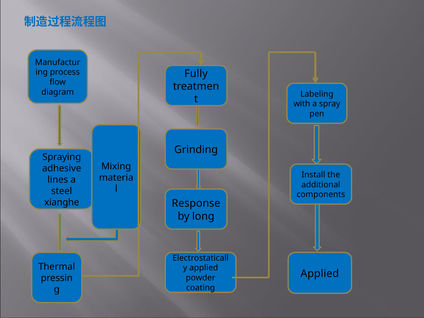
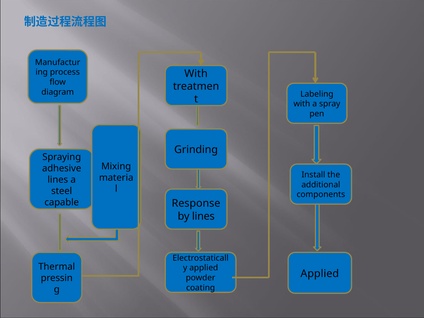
Fully at (196, 74): Fully -> With
xianghe: xianghe -> capable
by long: long -> lines
